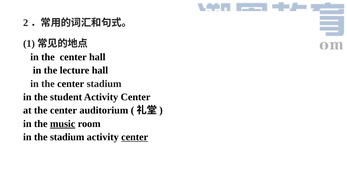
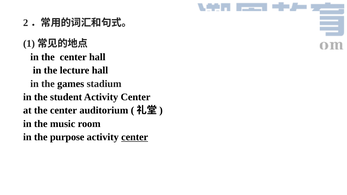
center at (71, 84): center -> games
music underline: present -> none
the stadium: stadium -> purpose
